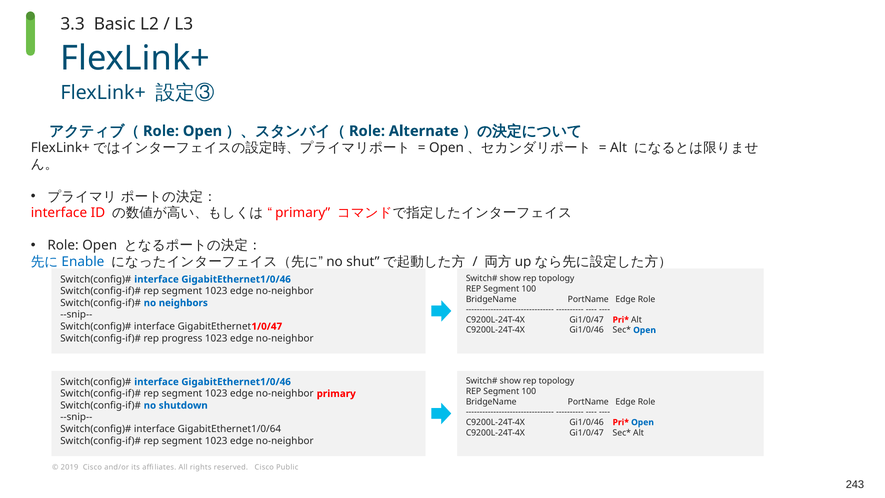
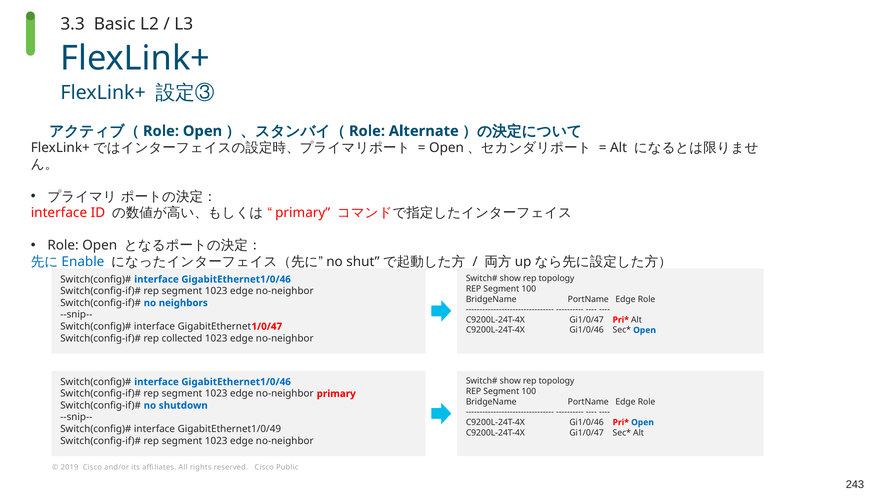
progress: progress -> collected
GigabitEthernet1/0/64: GigabitEthernet1/0/64 -> GigabitEthernet1/0/49
